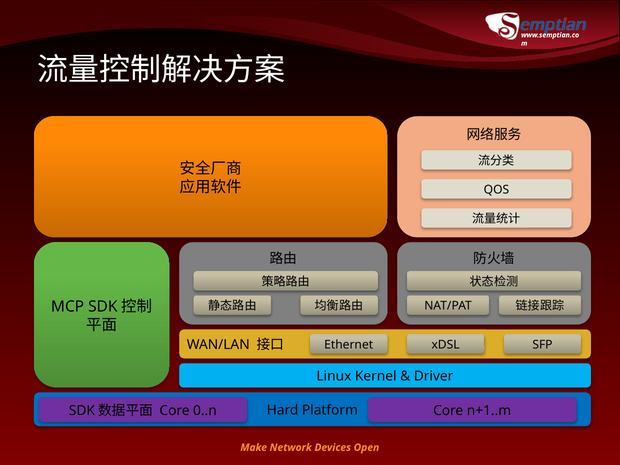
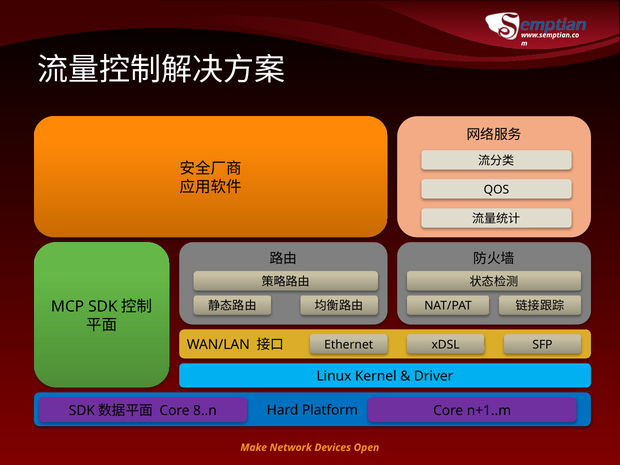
0..n: 0..n -> 8..n
